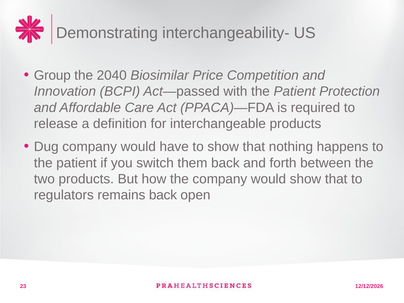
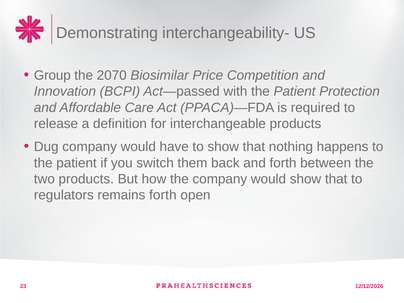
2040: 2040 -> 2070
remains back: back -> forth
